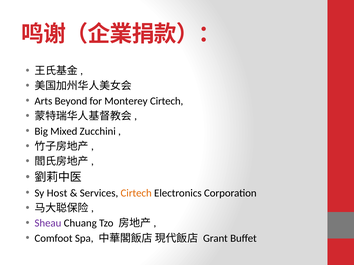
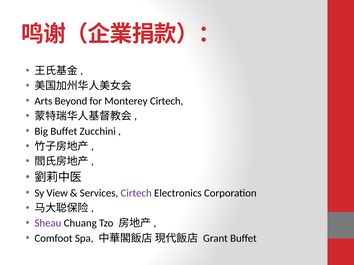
Big Mixed: Mixed -> Buffet
Host: Host -> View
Cirtech at (136, 193) colour: orange -> purple
